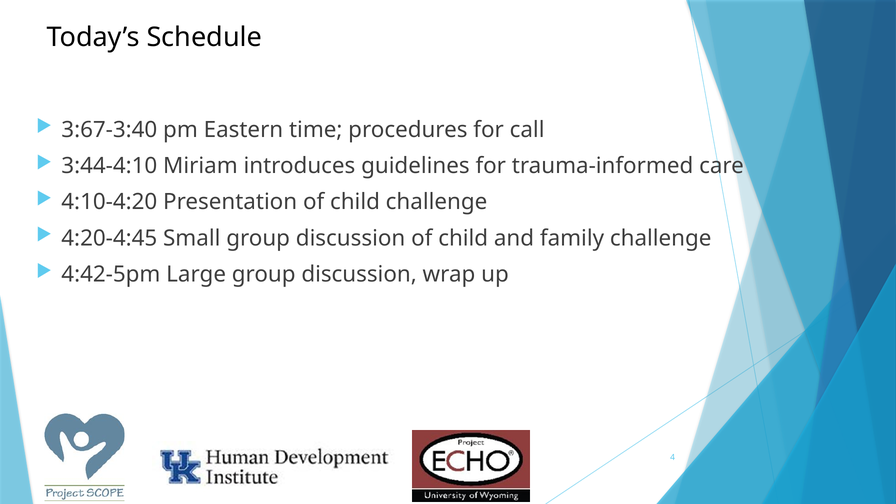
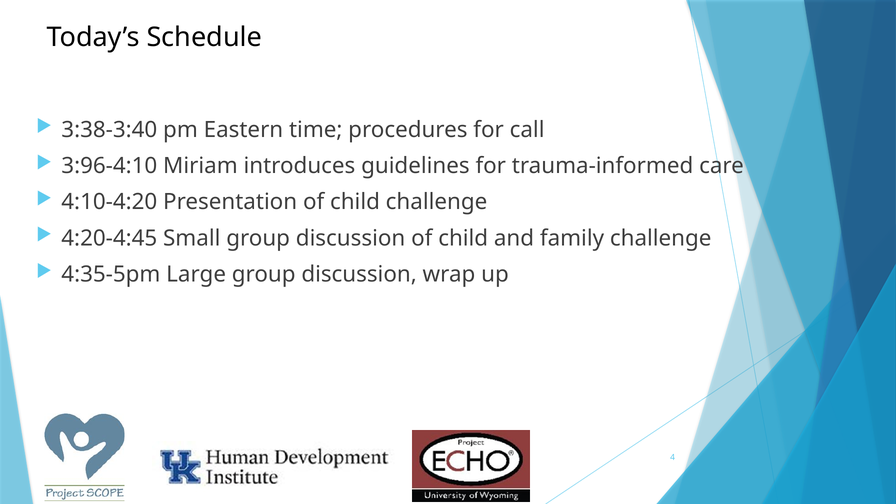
3:67-3:40: 3:67-3:40 -> 3:38-3:40
3:44-4:10: 3:44-4:10 -> 3:96-4:10
4:42-5pm: 4:42-5pm -> 4:35-5pm
